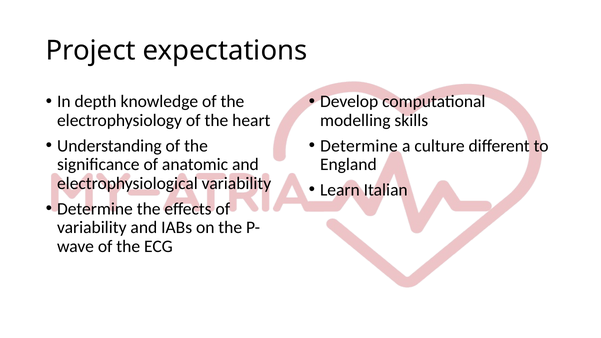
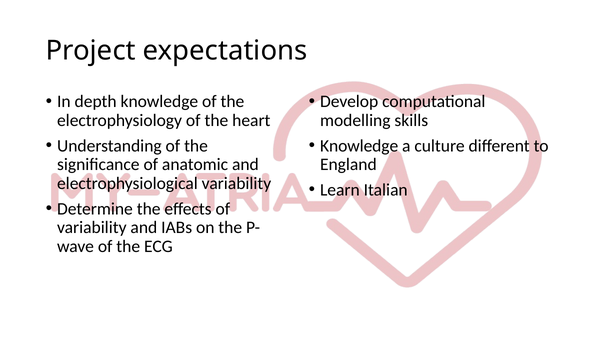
Determine at (359, 146): Determine -> Knowledge
